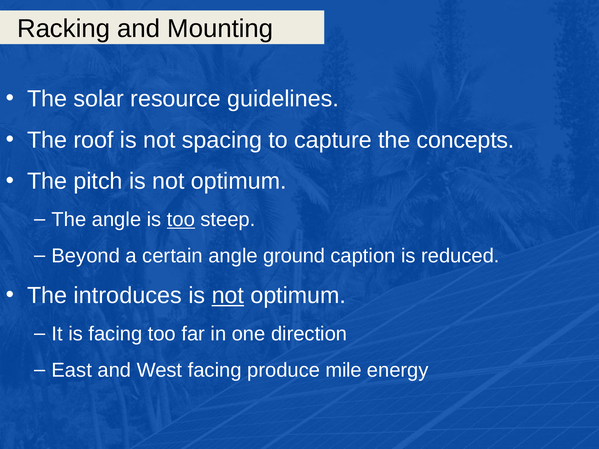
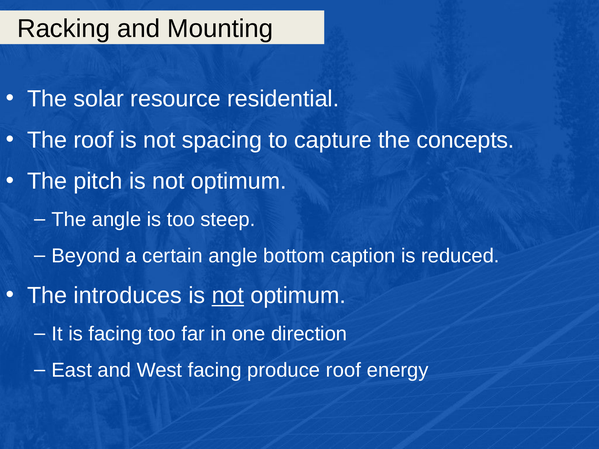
guidelines: guidelines -> residential
too at (181, 220) underline: present -> none
ground: ground -> bottom
produce mile: mile -> roof
